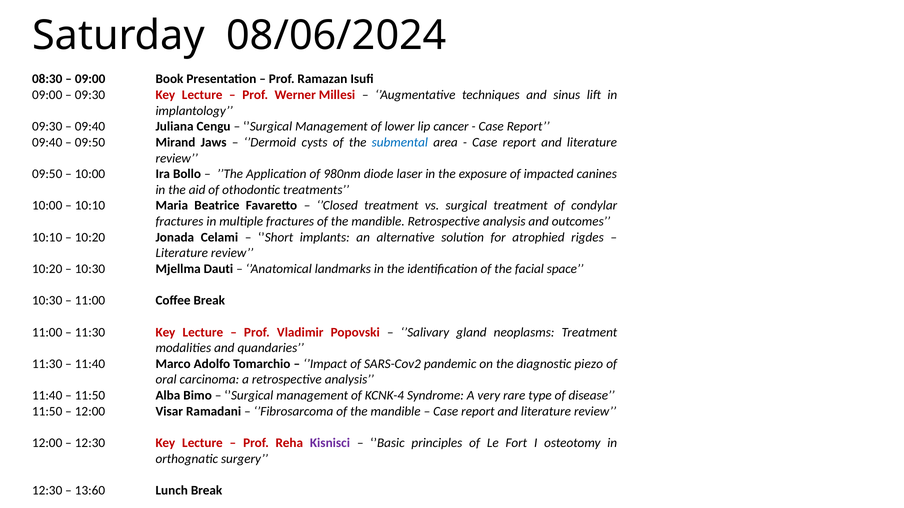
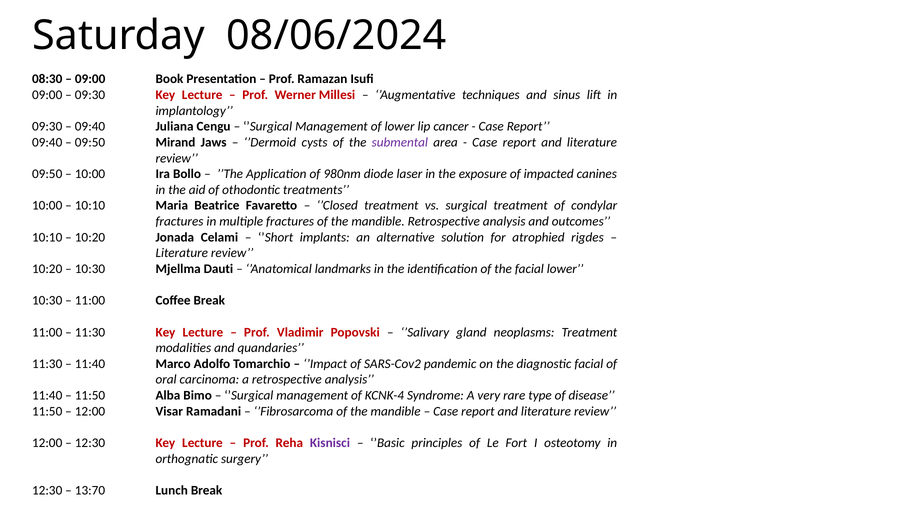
submental colour: blue -> purple
facial space: space -> lower
diagnostic piezo: piezo -> facial
13:60: 13:60 -> 13:70
